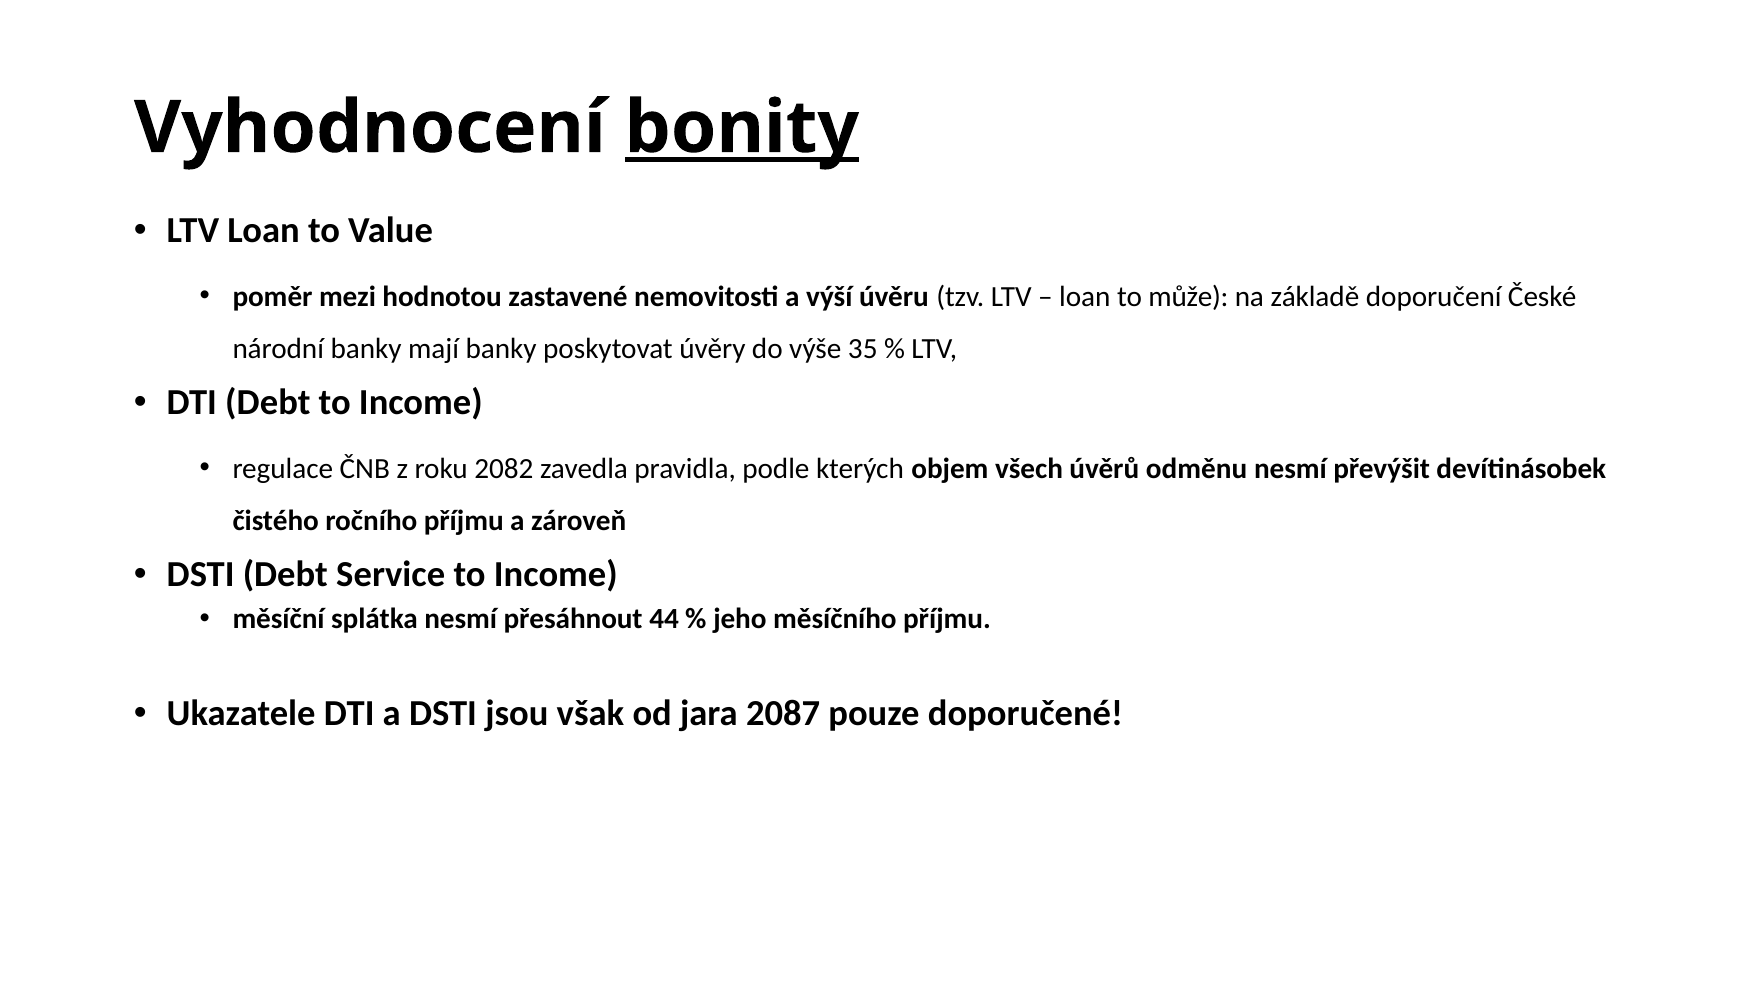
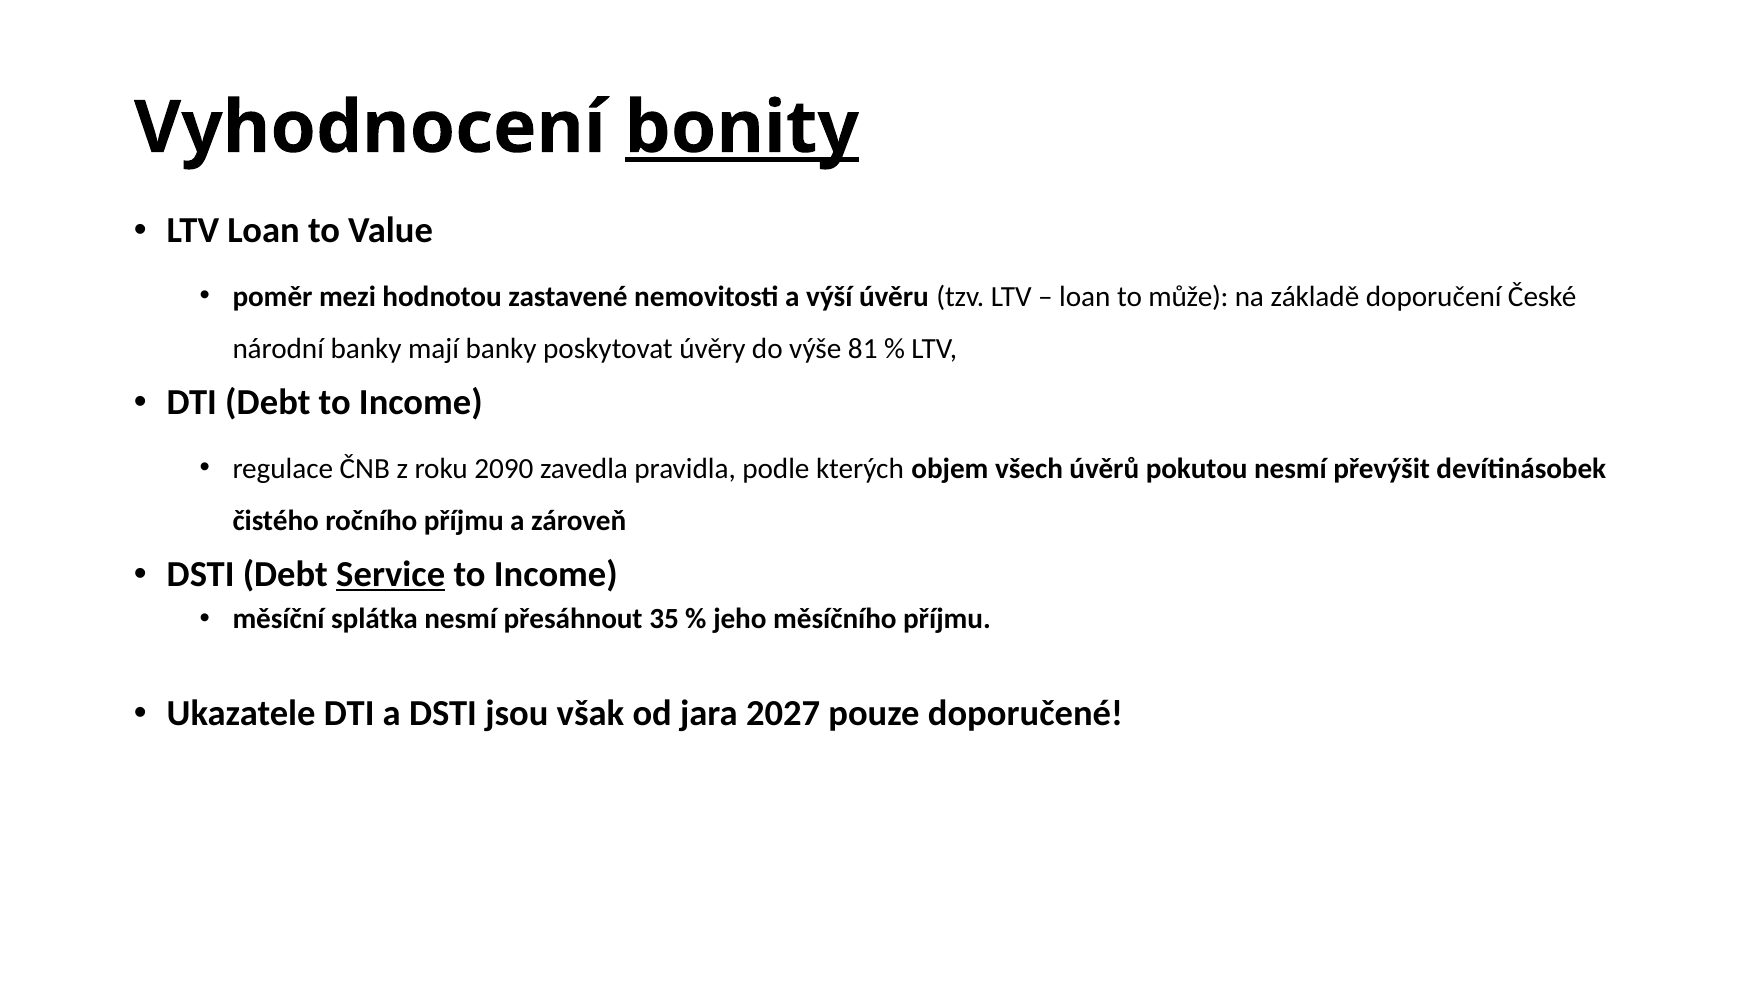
35: 35 -> 81
2082: 2082 -> 2090
odměnu: odměnu -> pokutou
Service underline: none -> present
44: 44 -> 35
2087: 2087 -> 2027
